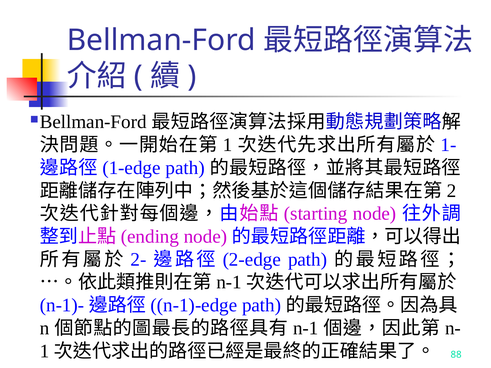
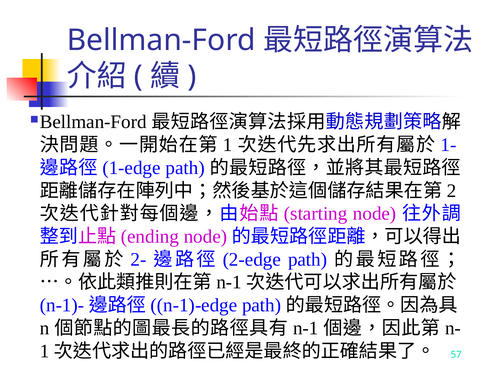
88: 88 -> 57
